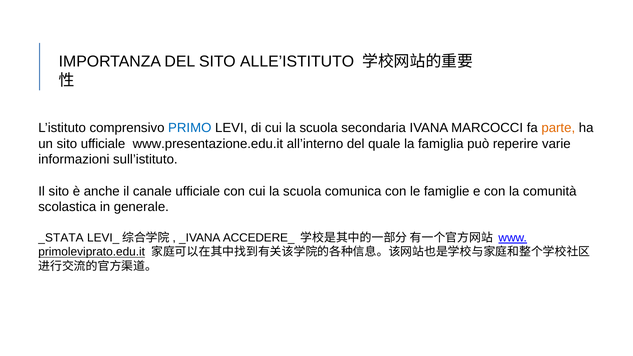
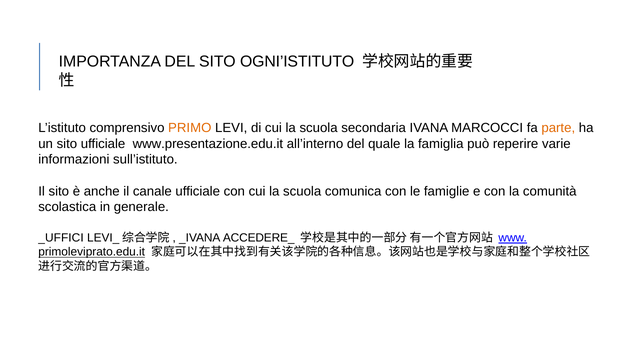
ALLE’ISTITUTO: ALLE’ISTITUTO -> OGNI’ISTITUTO
PRIMO colour: blue -> orange
_STATA: _STATA -> _UFFICI
